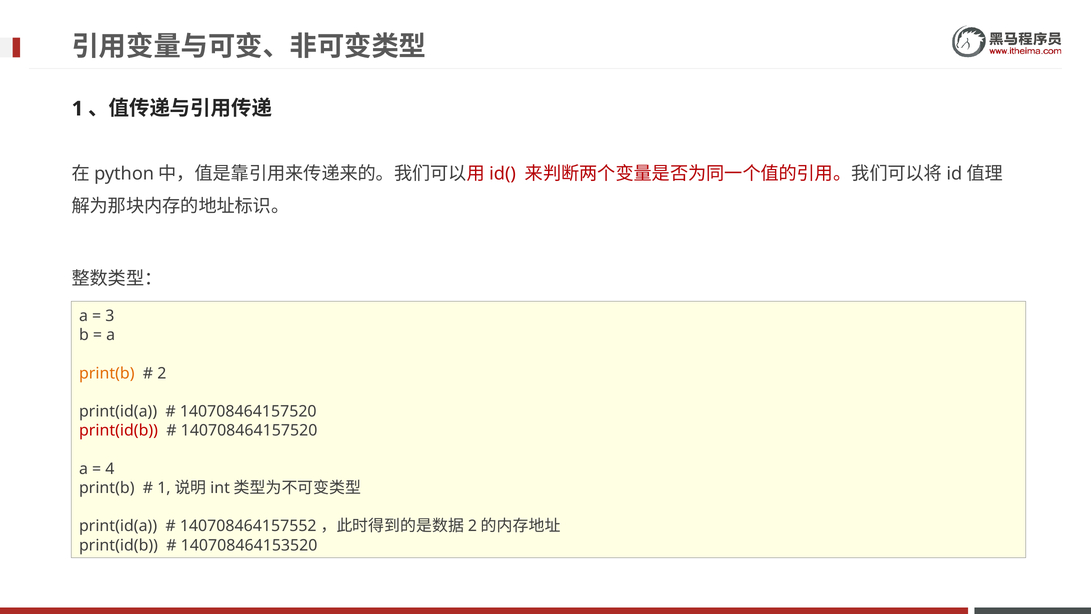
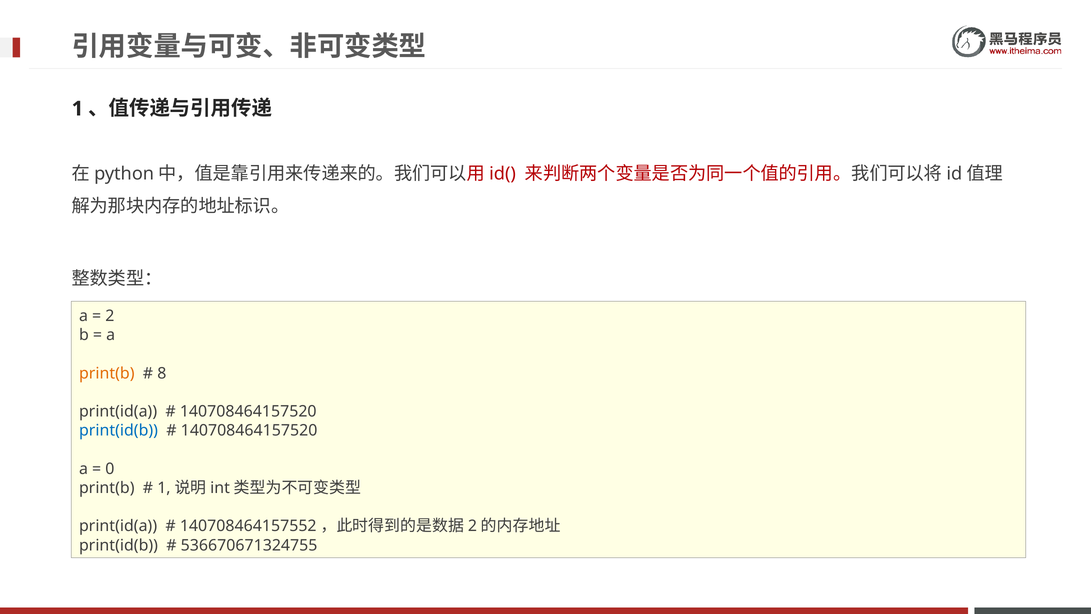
3: 3 -> 2
2: 2 -> 8
print(id(b at (119, 430) colour: red -> blue
4: 4 -> 0
140708464153520: 140708464153520 -> 536670671324755
